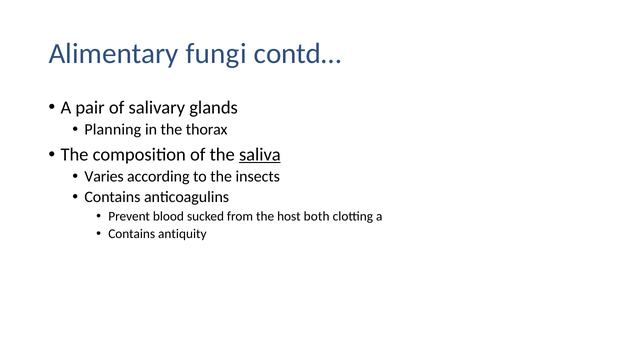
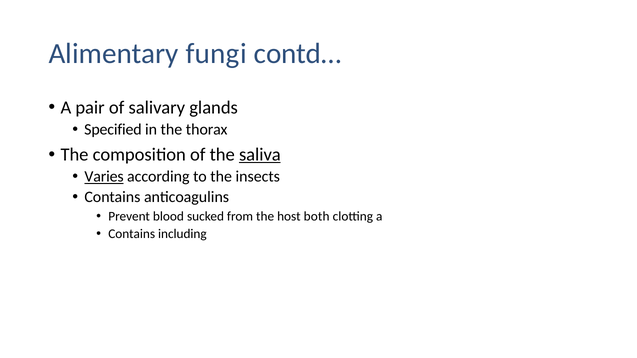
Planning: Planning -> Specified
Varies underline: none -> present
antiquity: antiquity -> including
